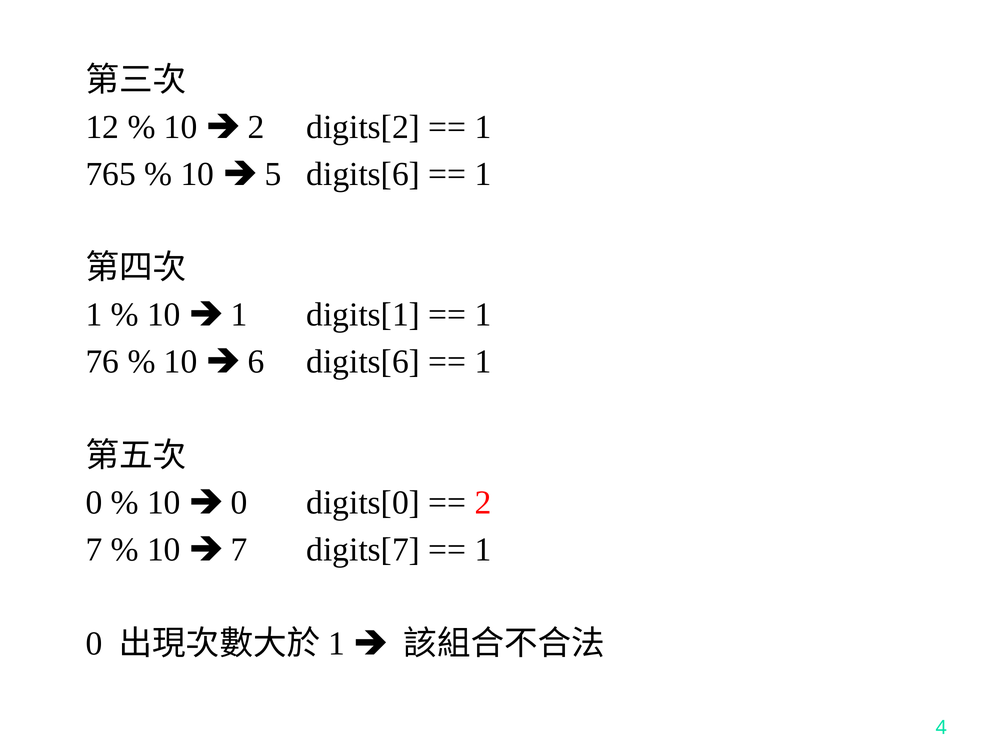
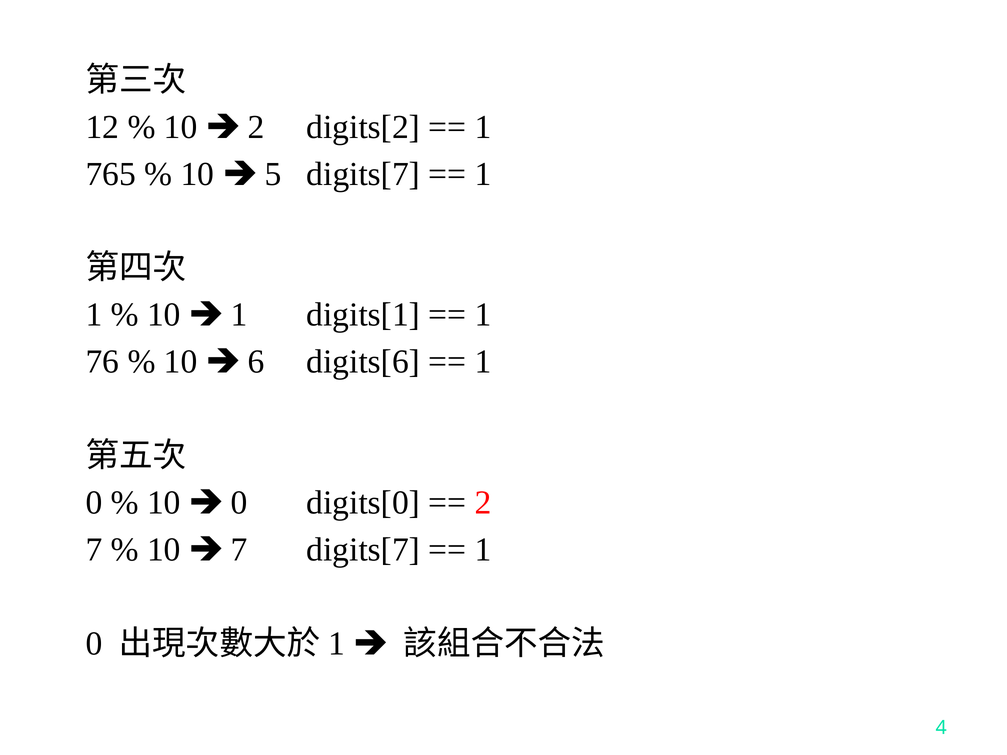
5 digits[6: digits[6 -> digits[7
